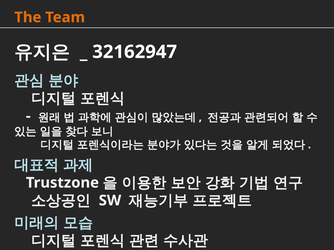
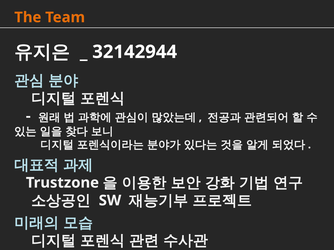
32162947: 32162947 -> 32142944
